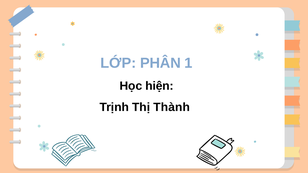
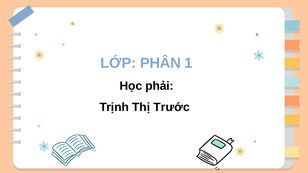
hiện: hiện -> phải
Thành: Thành -> Trước
